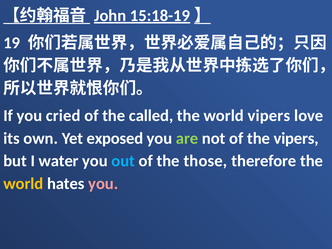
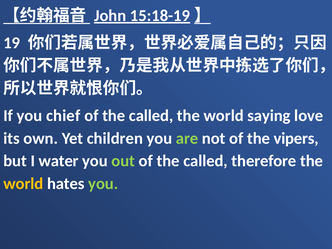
cried: cried -> chief
world vipers: vipers -> saying
exposed: exposed -> children
out colour: light blue -> light green
those at (205, 161): those -> called
you at (103, 184) colour: pink -> light green
